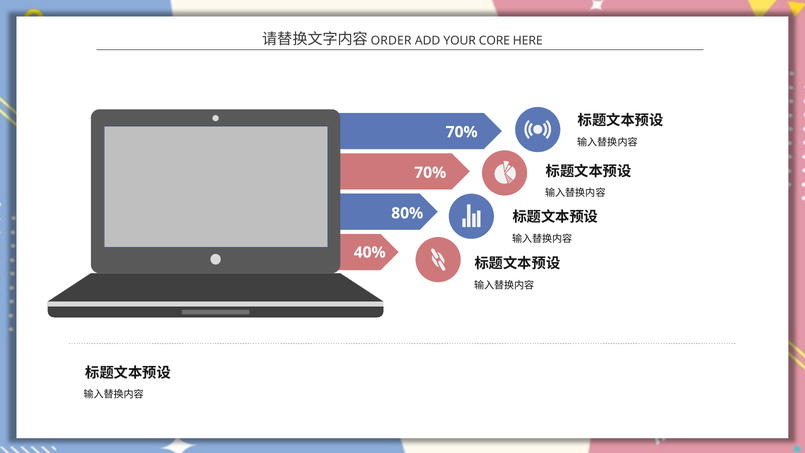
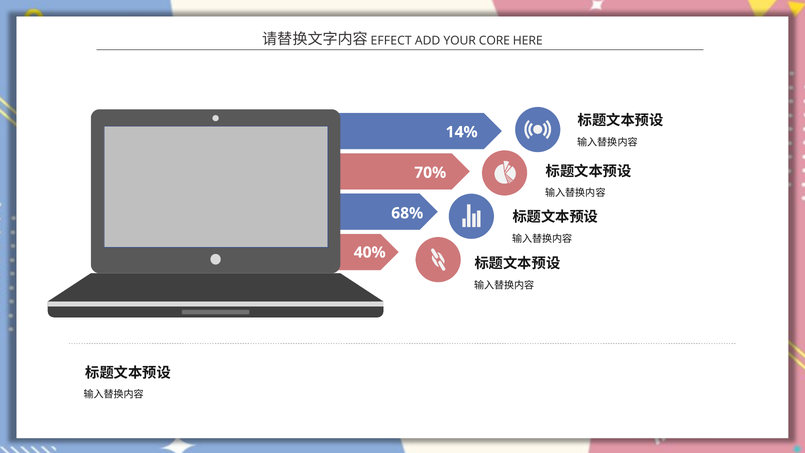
ORDER: ORDER -> EFFECT
70% at (462, 132): 70% -> 14%
80%: 80% -> 68%
